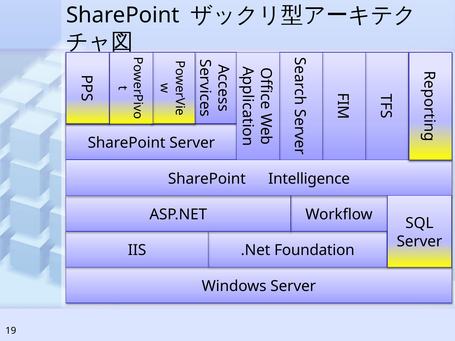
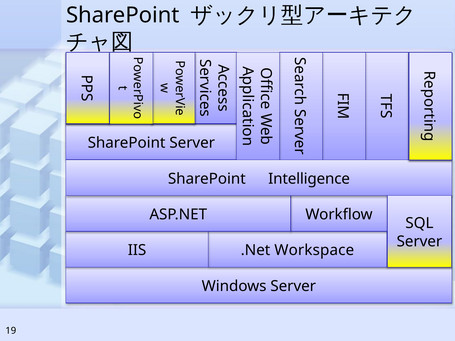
Foundation: Foundation -> Workspace
